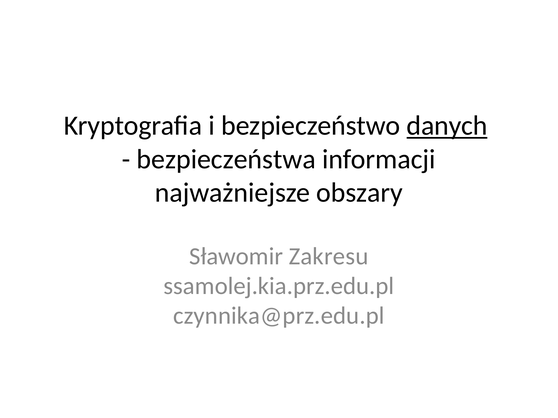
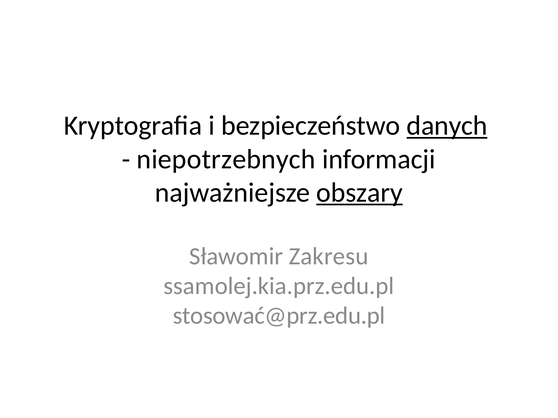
bezpieczeństwa: bezpieczeństwa -> niepotrzebnych
obszary underline: none -> present
czynnika@prz.edu.pl: czynnika@prz.edu.pl -> stosować@prz.edu.pl
